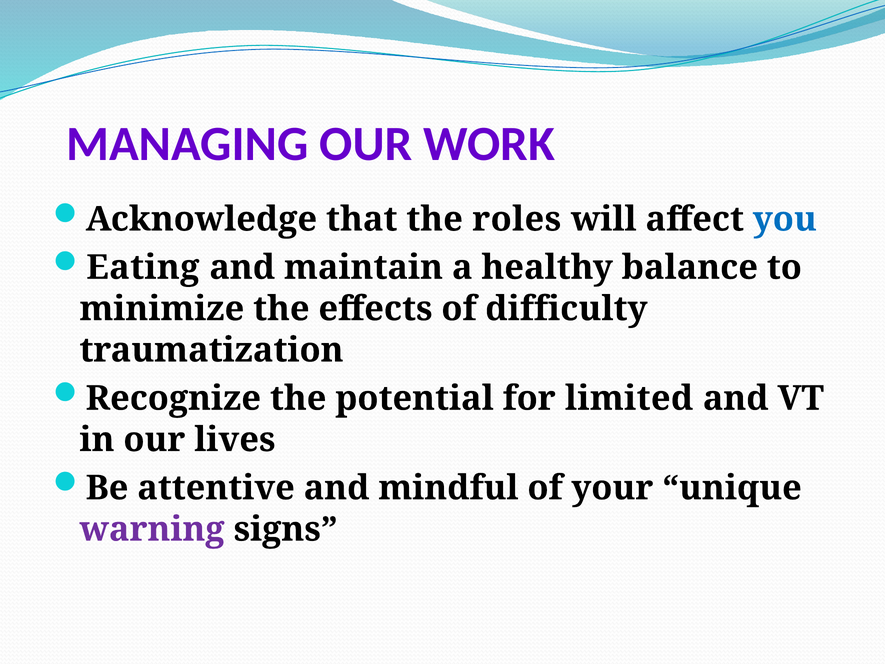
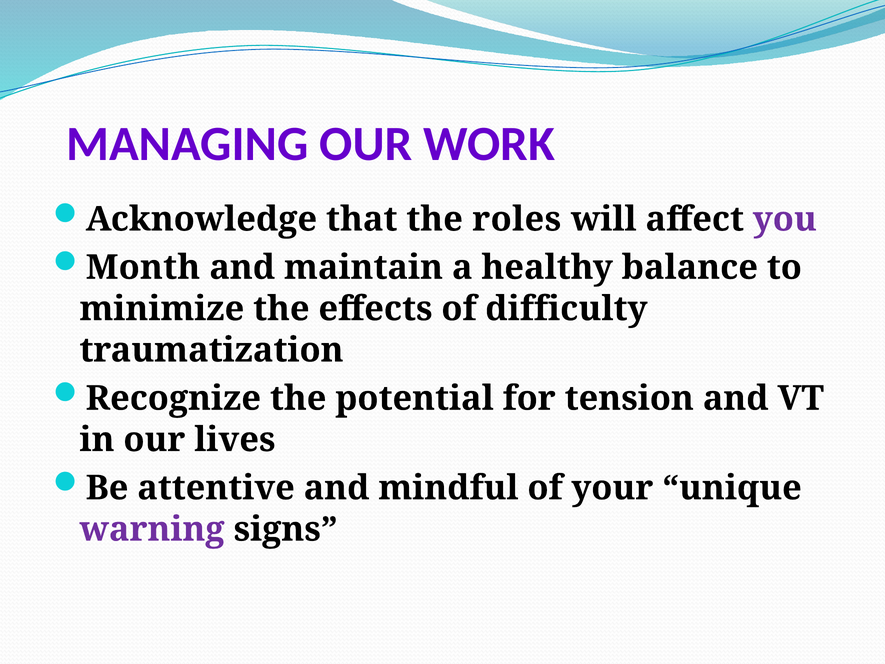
you colour: blue -> purple
Eating: Eating -> Month
limited: limited -> tension
